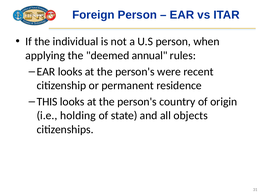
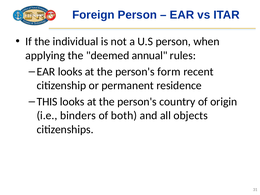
were: were -> form
holding: holding -> binders
state: state -> both
